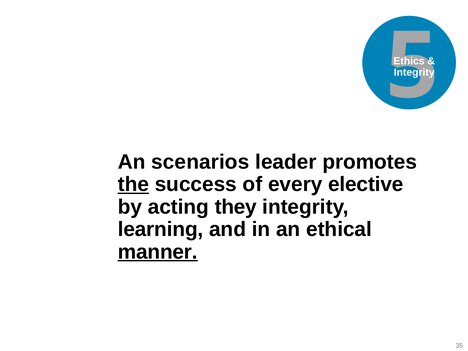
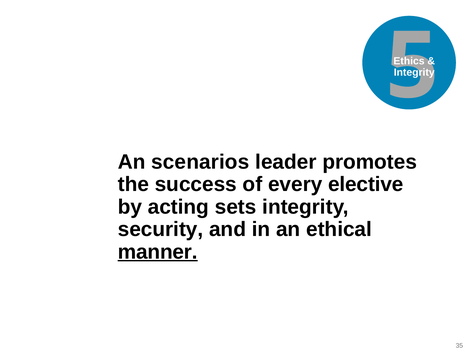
the underline: present -> none
they: they -> sets
learning: learning -> security
